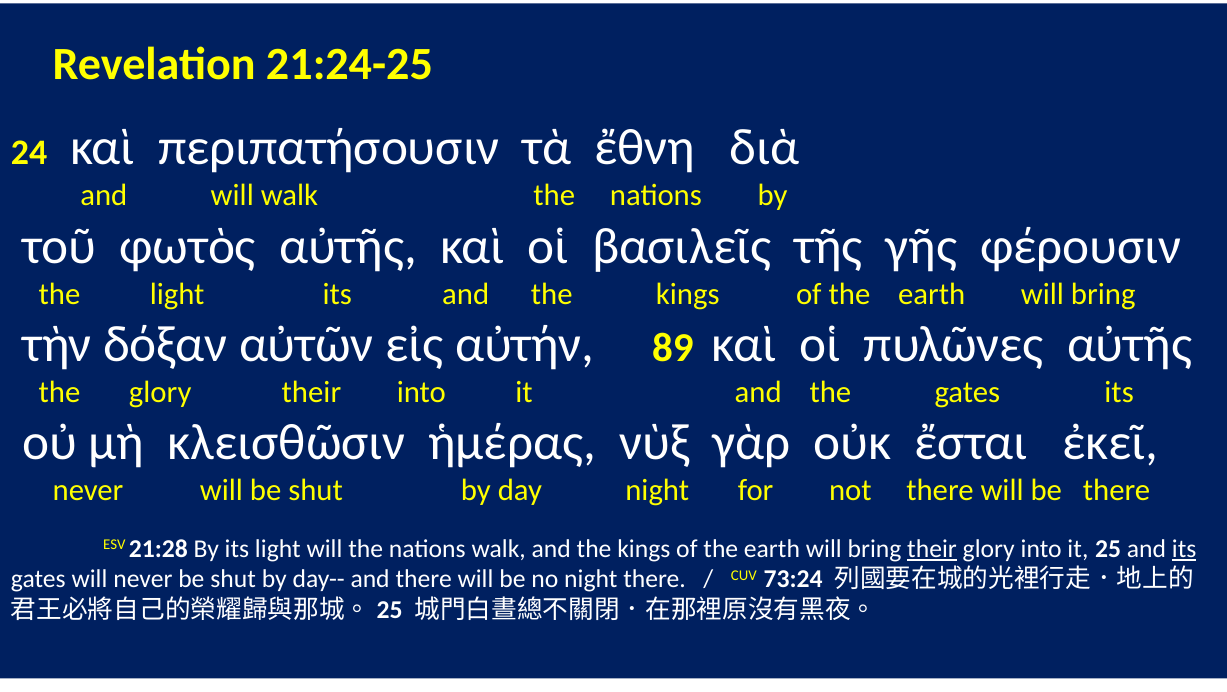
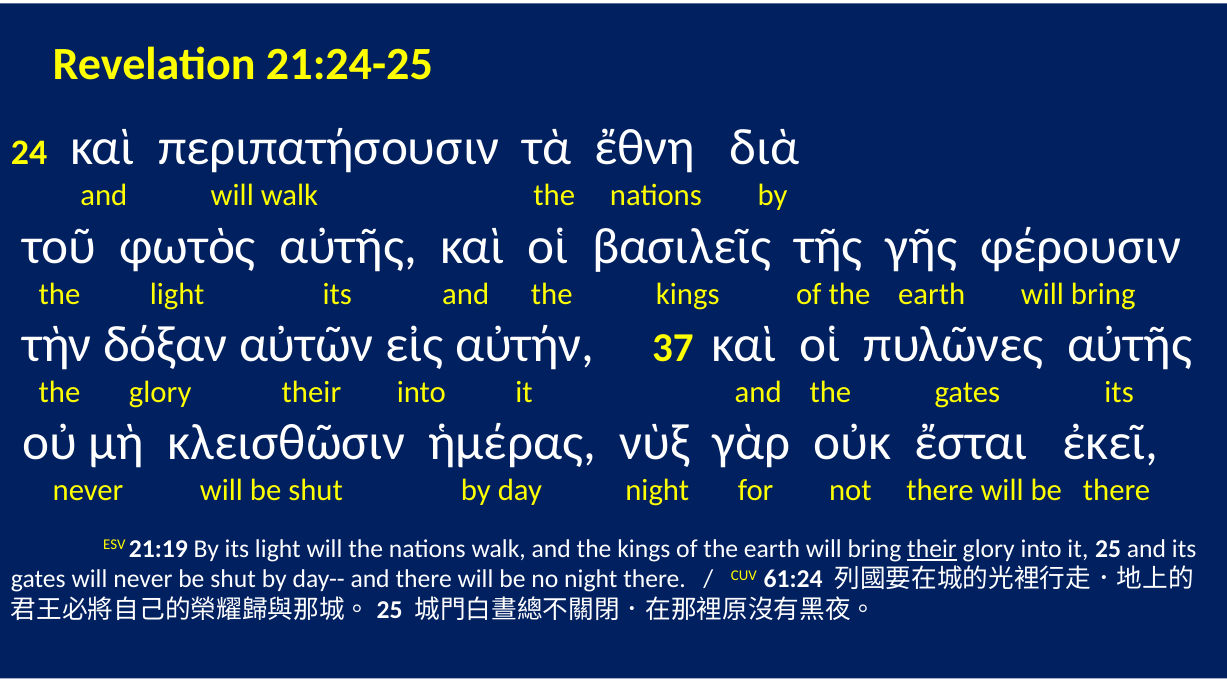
89: 89 -> 37
21:28: 21:28 -> 21:19
its at (1184, 549) underline: present -> none
73:24: 73:24 -> 61:24
